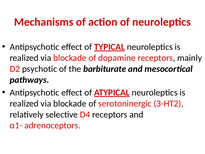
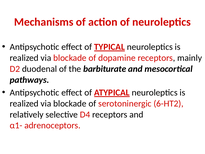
psychotic: psychotic -> duodenal
3-HT2: 3-HT2 -> 6-HT2
